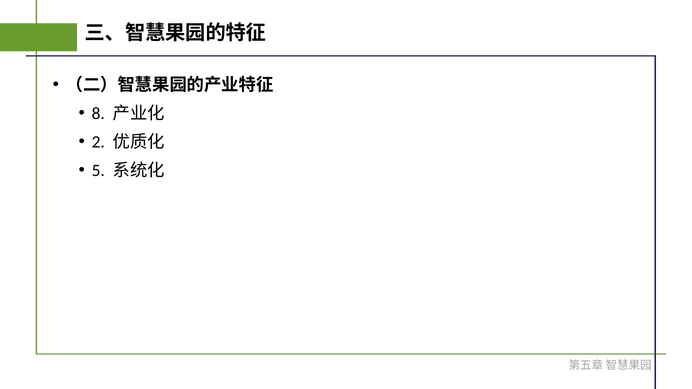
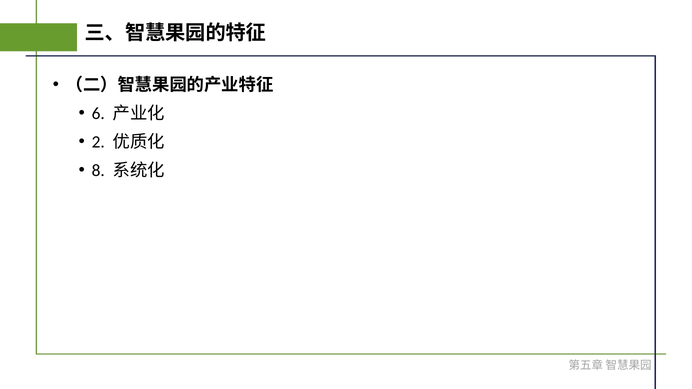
8: 8 -> 6
5: 5 -> 8
